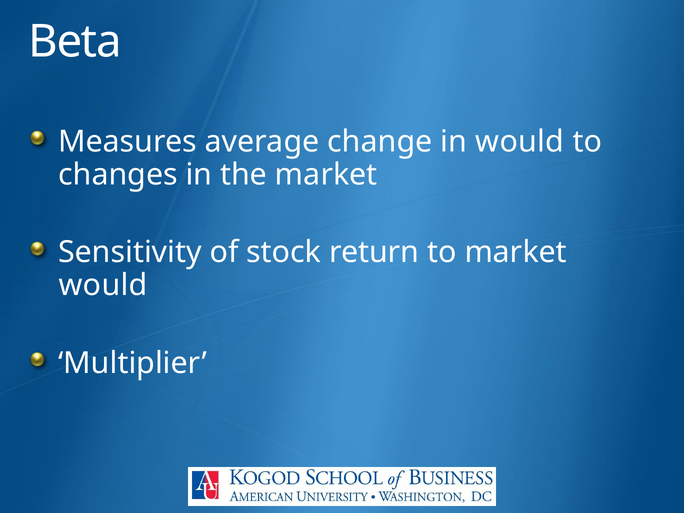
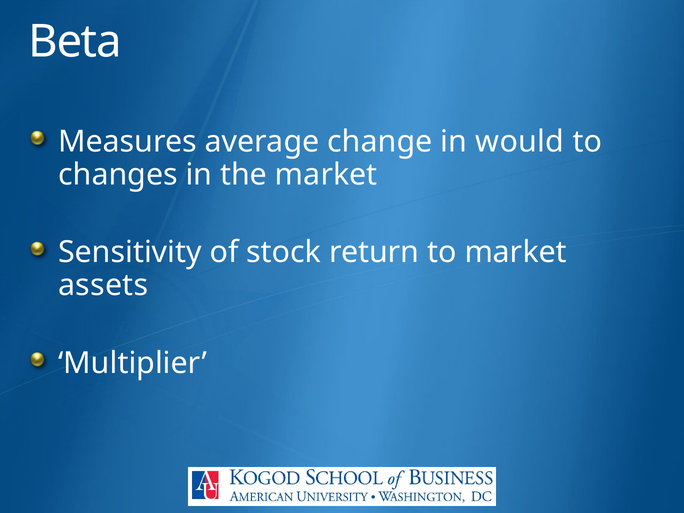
would at (103, 285): would -> assets
